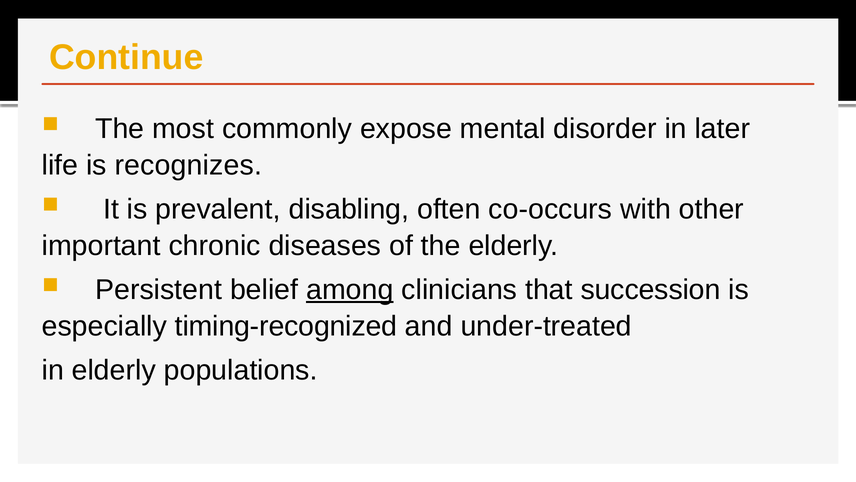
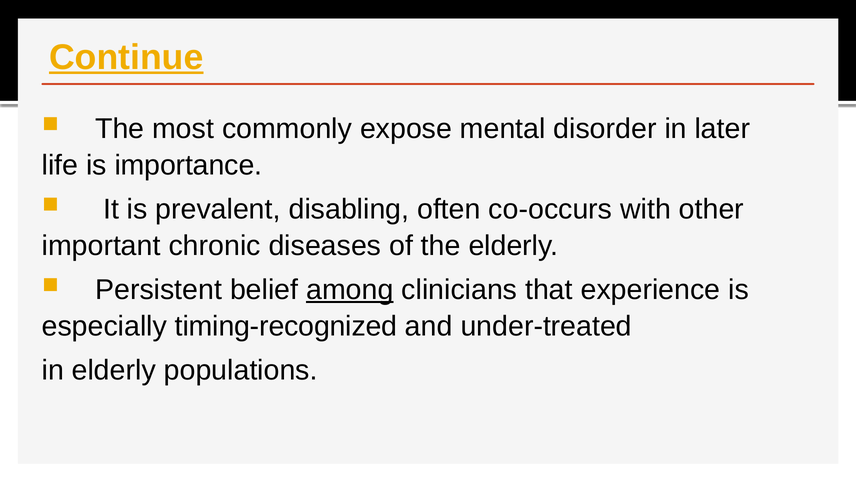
Continue underline: none -> present
recognizes: recognizes -> importance
succession: succession -> experience
